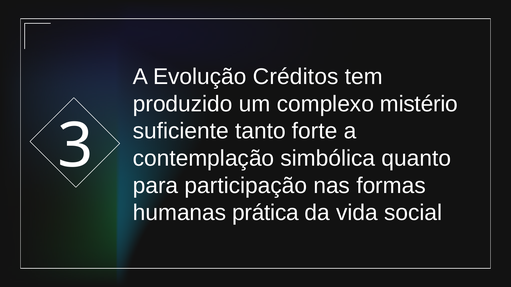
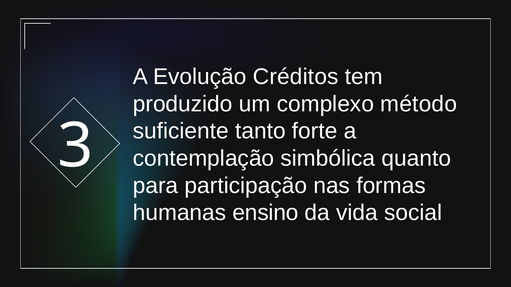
mistério: mistério -> método
prática: prática -> ensino
